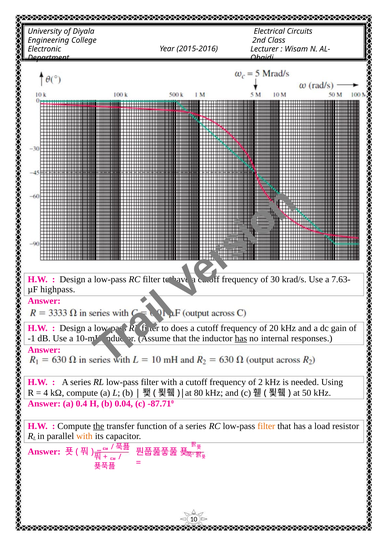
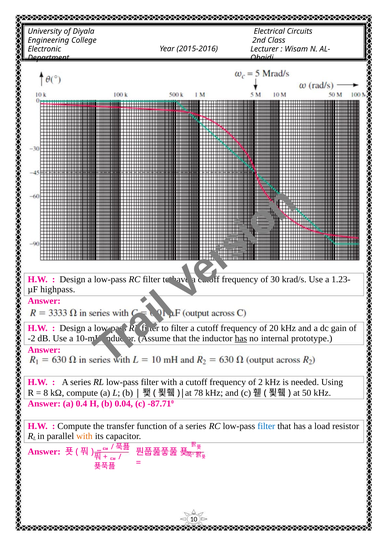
7.63-: 7.63- -> 1.23-
does at (179, 329): does -> filter
-1: -1 -> -2
responses: responses -> prototype
4: 4 -> 8
80: 80 -> 78
the at (99, 427) underline: present -> none
filter at (266, 427) colour: orange -> blue
